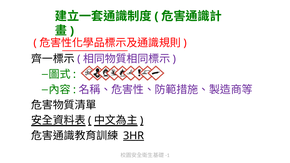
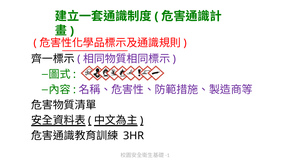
3HR underline: present -> none
